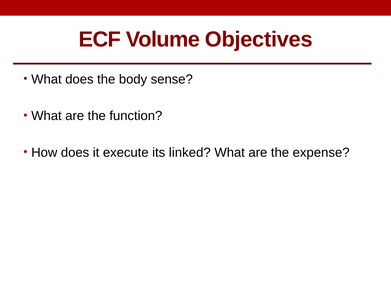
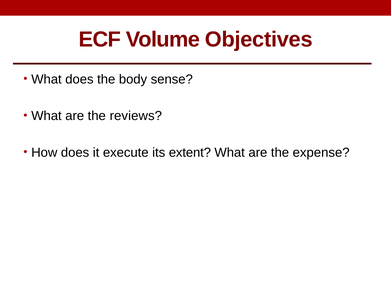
function: function -> reviews
linked: linked -> extent
